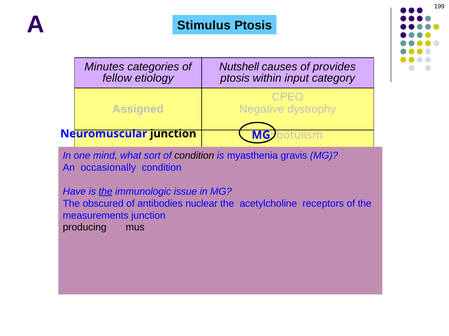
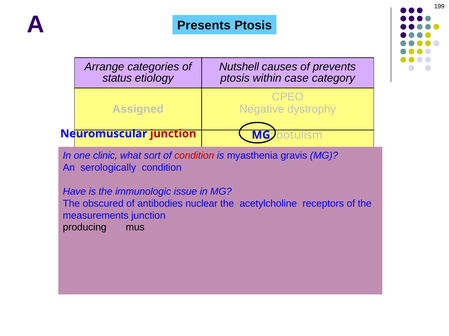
Stimulus: Stimulus -> Presents
Minutes: Minutes -> Arrange
provides: provides -> prevents
fellow: fellow -> status
input: input -> case
junction at (173, 134) colour: black -> red
mind: mind -> clinic
condition at (194, 156) colour: black -> red
occasionally: occasionally -> serologically
the at (106, 192) underline: present -> none
